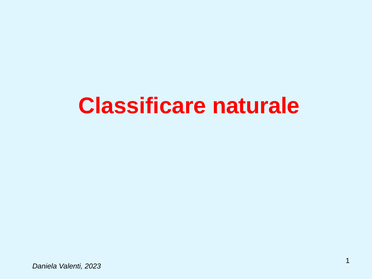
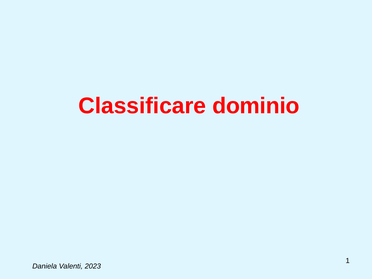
naturale: naturale -> dominio
